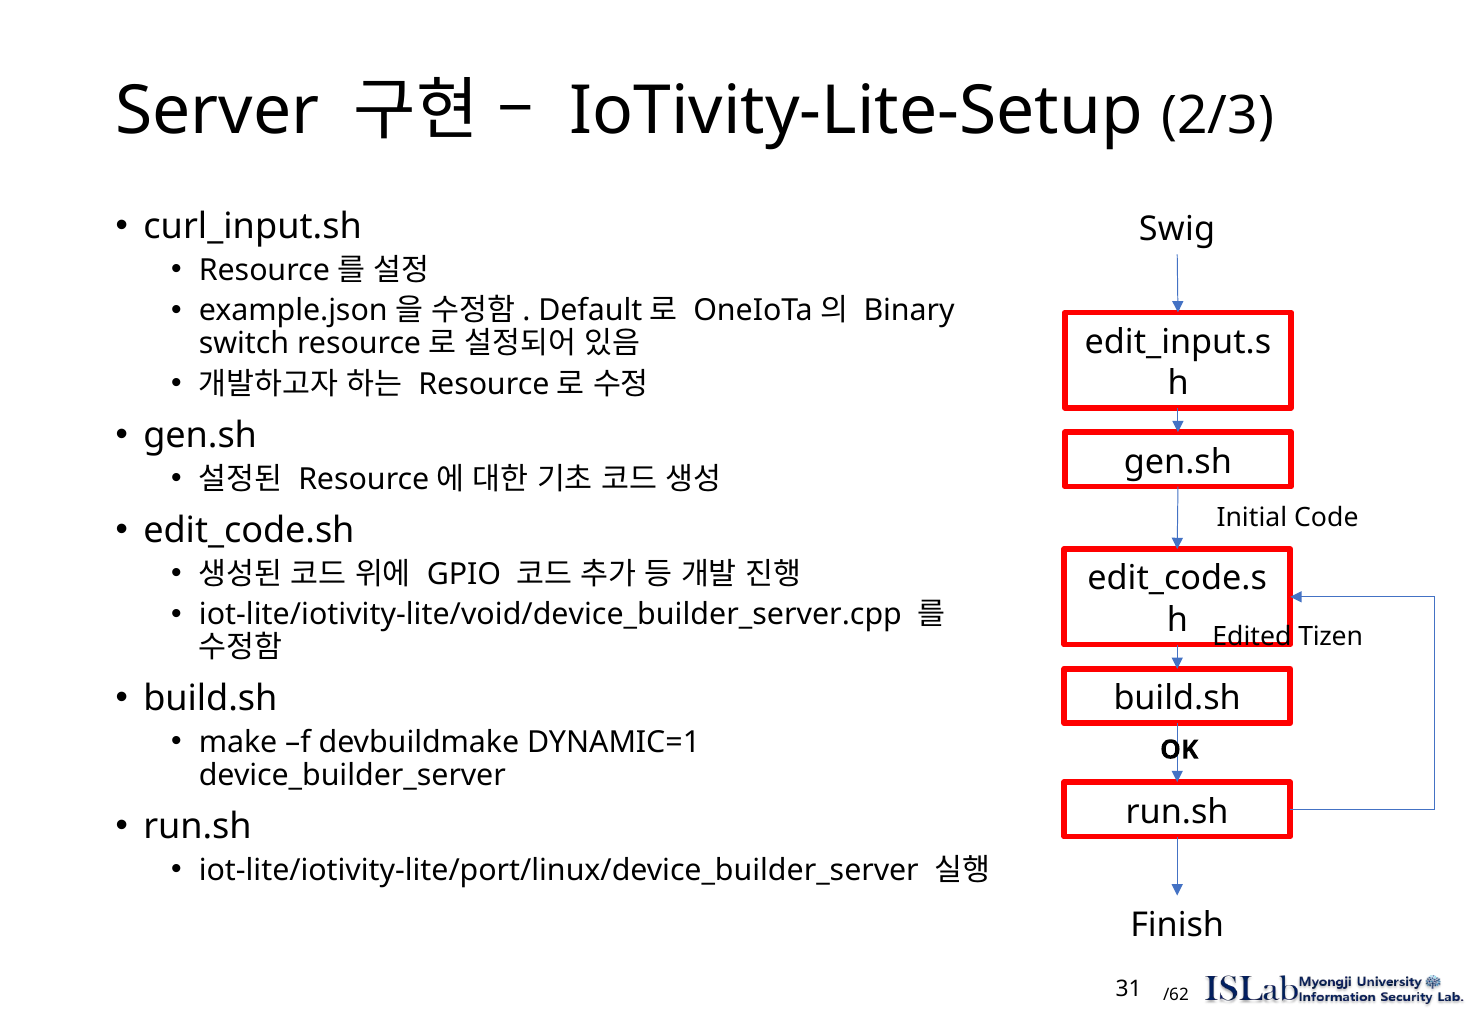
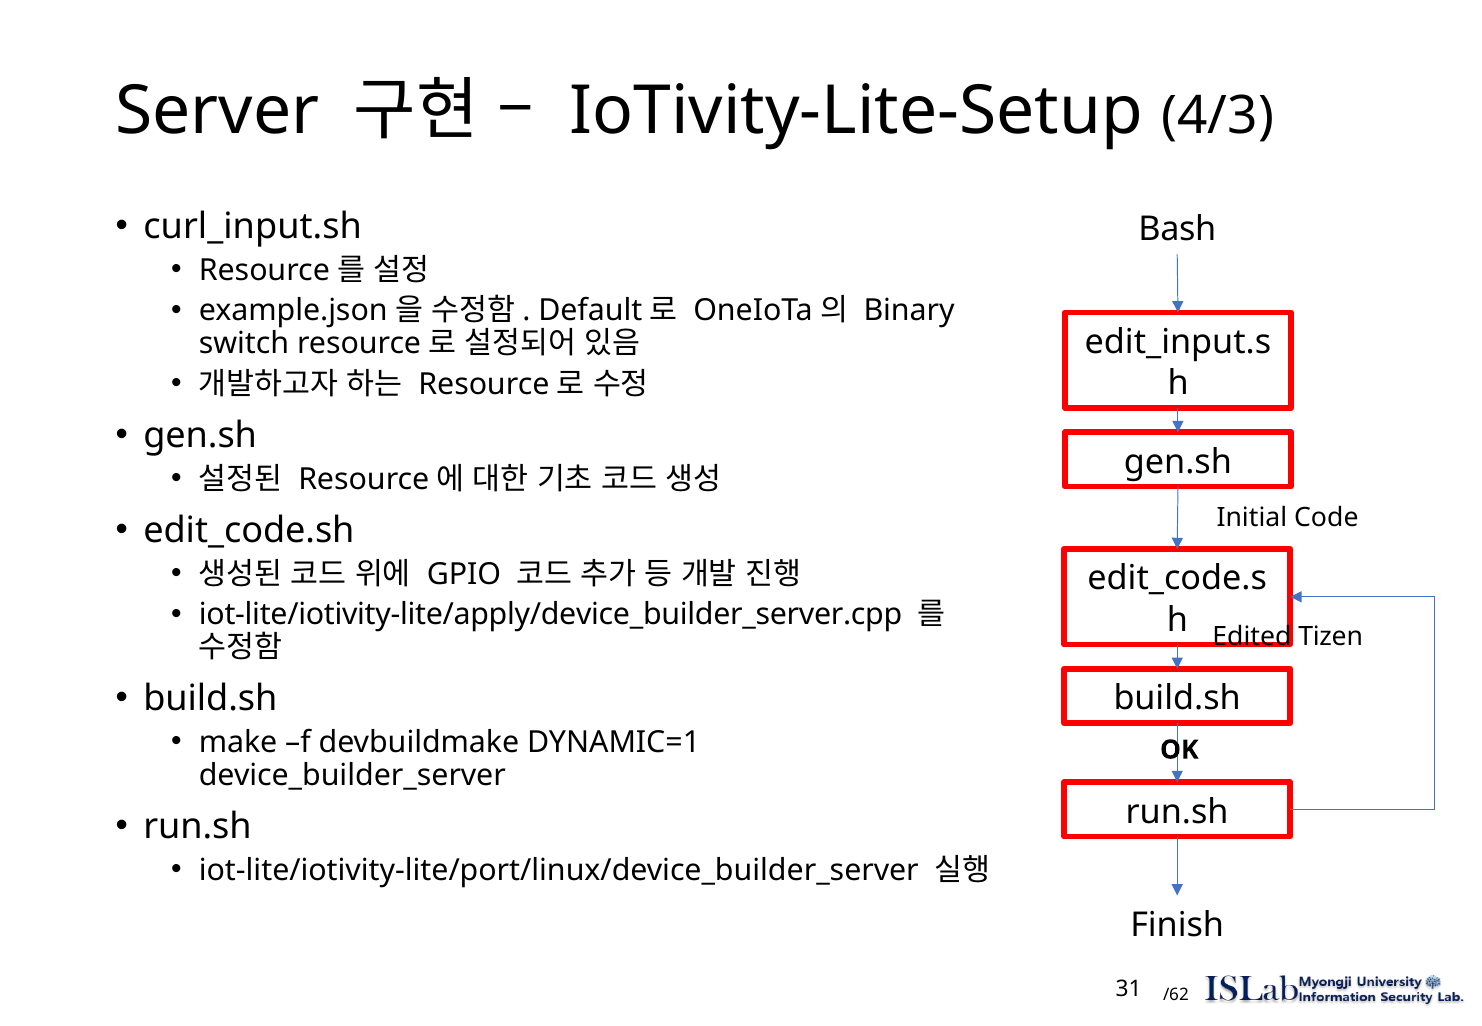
2/3: 2/3 -> 4/3
Swig: Swig -> Bash
iot-lite/iotivity-lite/void/device_builder_server.cpp: iot-lite/iotivity-lite/void/device_builder_server.cpp -> iot-lite/iotivity-lite/apply/device_builder_server.cpp
